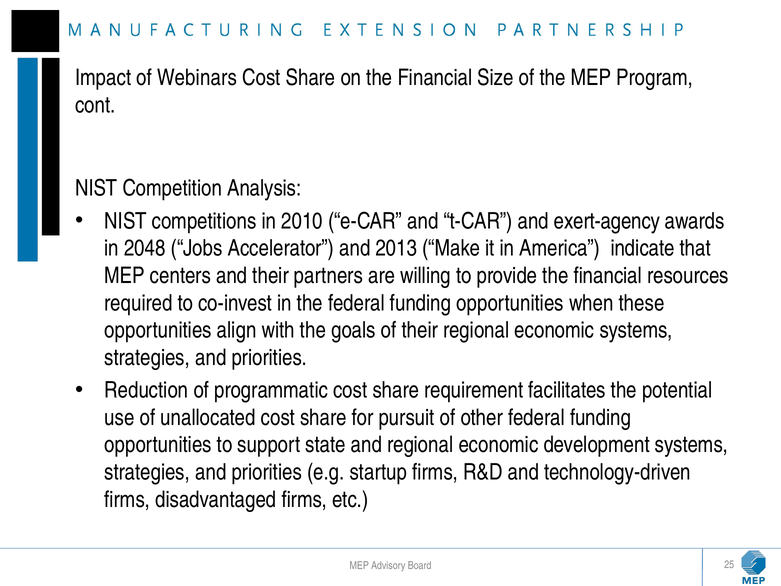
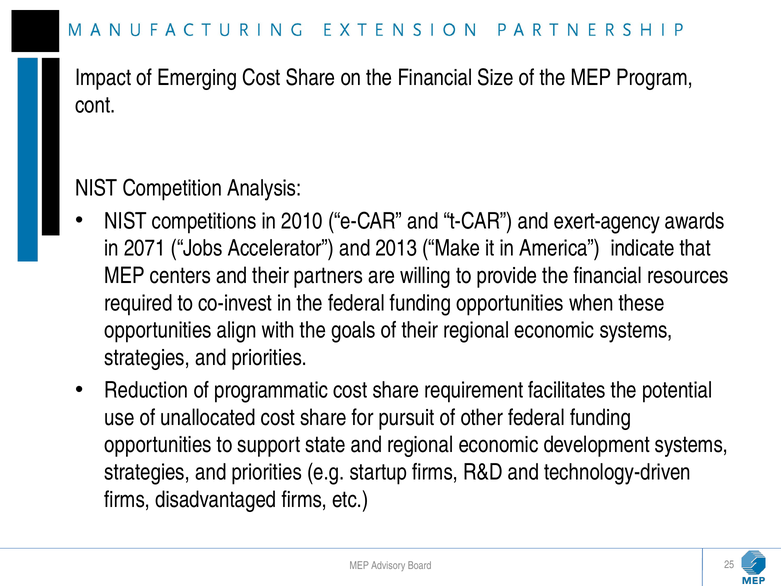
Webinars: Webinars -> Emerging
2048: 2048 -> 2071
